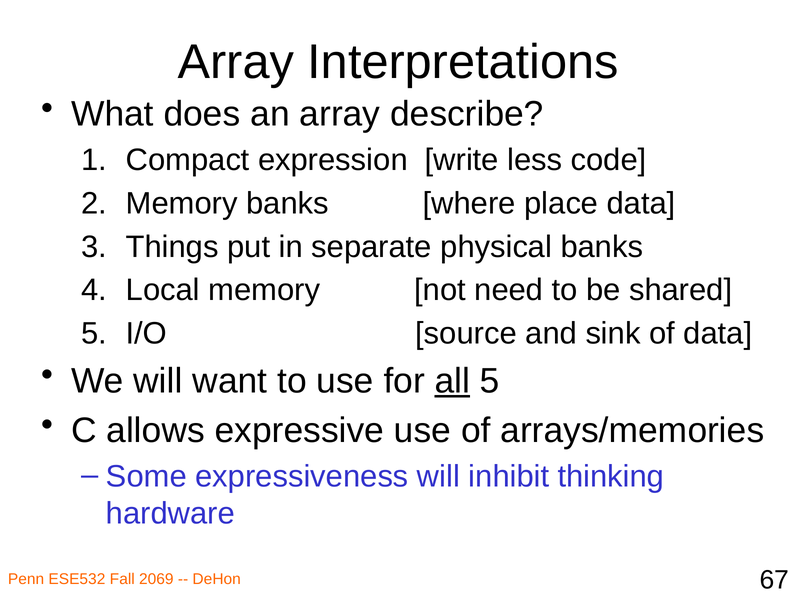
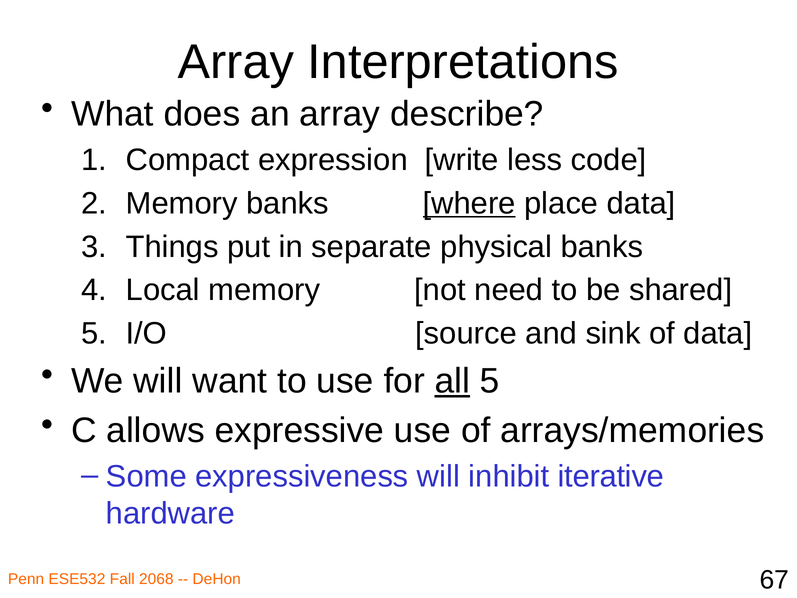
where underline: none -> present
thinking: thinking -> iterative
2069: 2069 -> 2068
